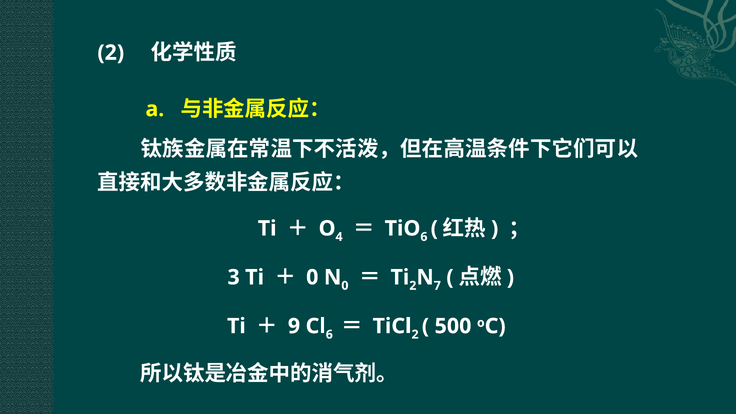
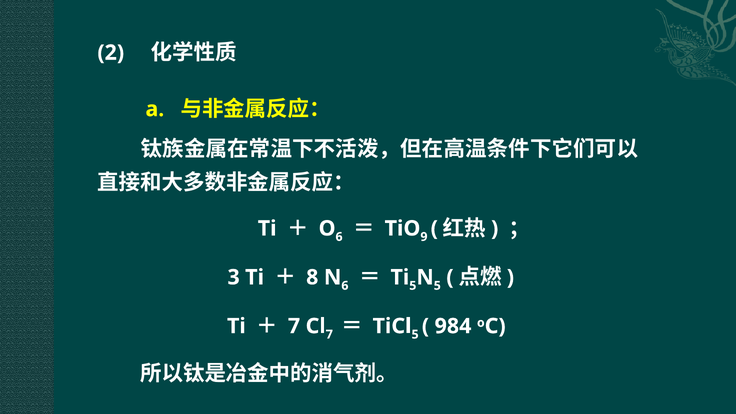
4 at (339, 237): 4 -> 6
6 at (424, 237): 6 -> 9
0 at (312, 277): 0 -> 8
0 at (345, 286): 0 -> 6
Ti 2: 2 -> 5
7 at (437, 286): 7 -> 5
9 at (294, 326): 9 -> 7
6 at (329, 334): 6 -> 7
2 at (415, 334): 2 -> 5
500: 500 -> 984
